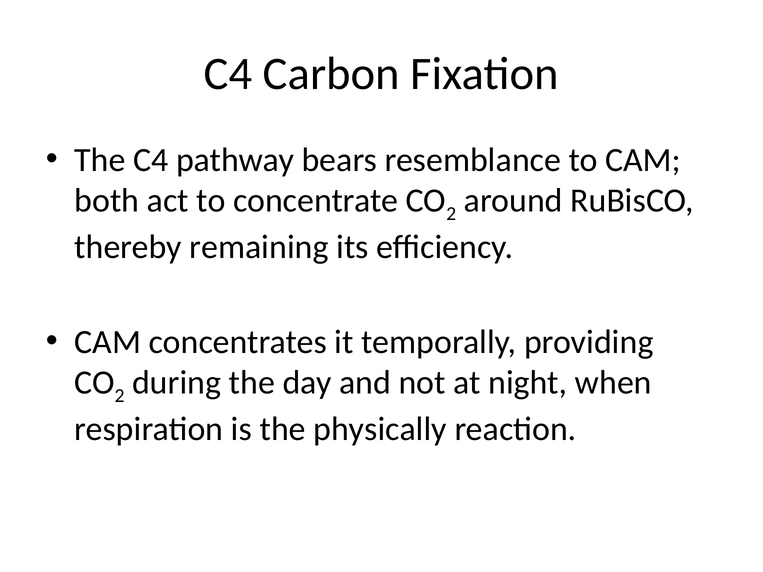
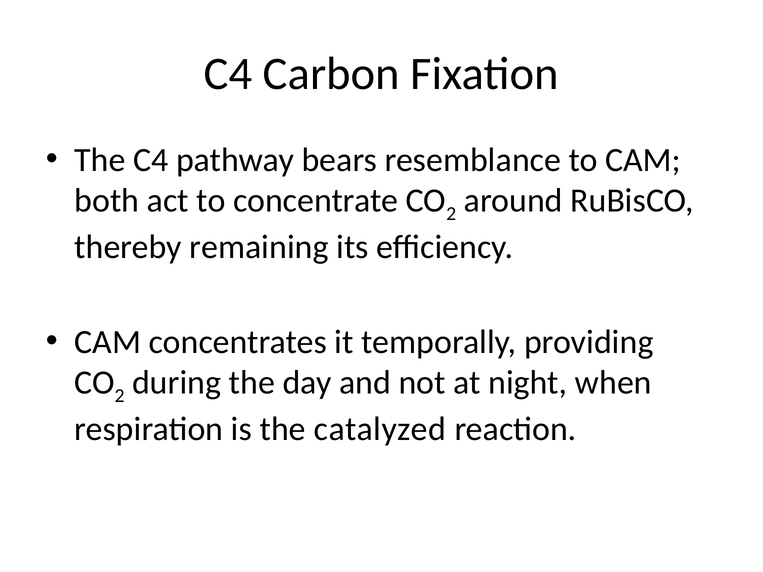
physically: physically -> catalyzed
